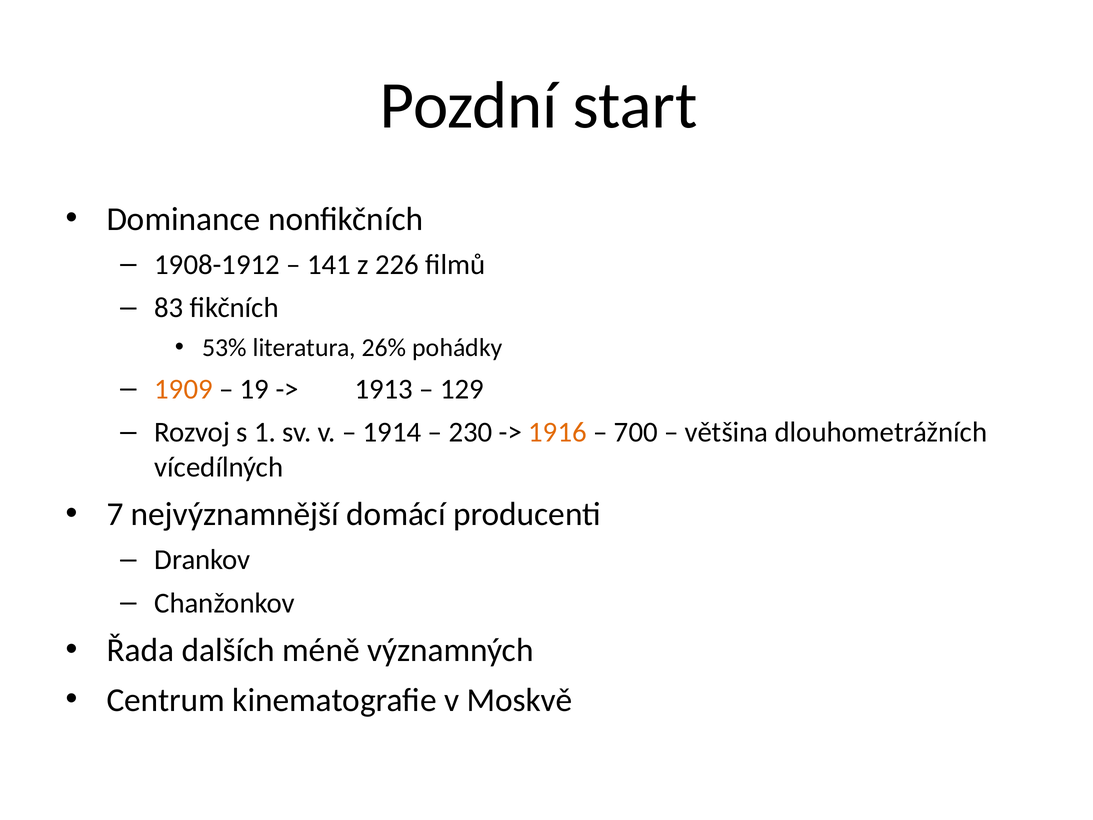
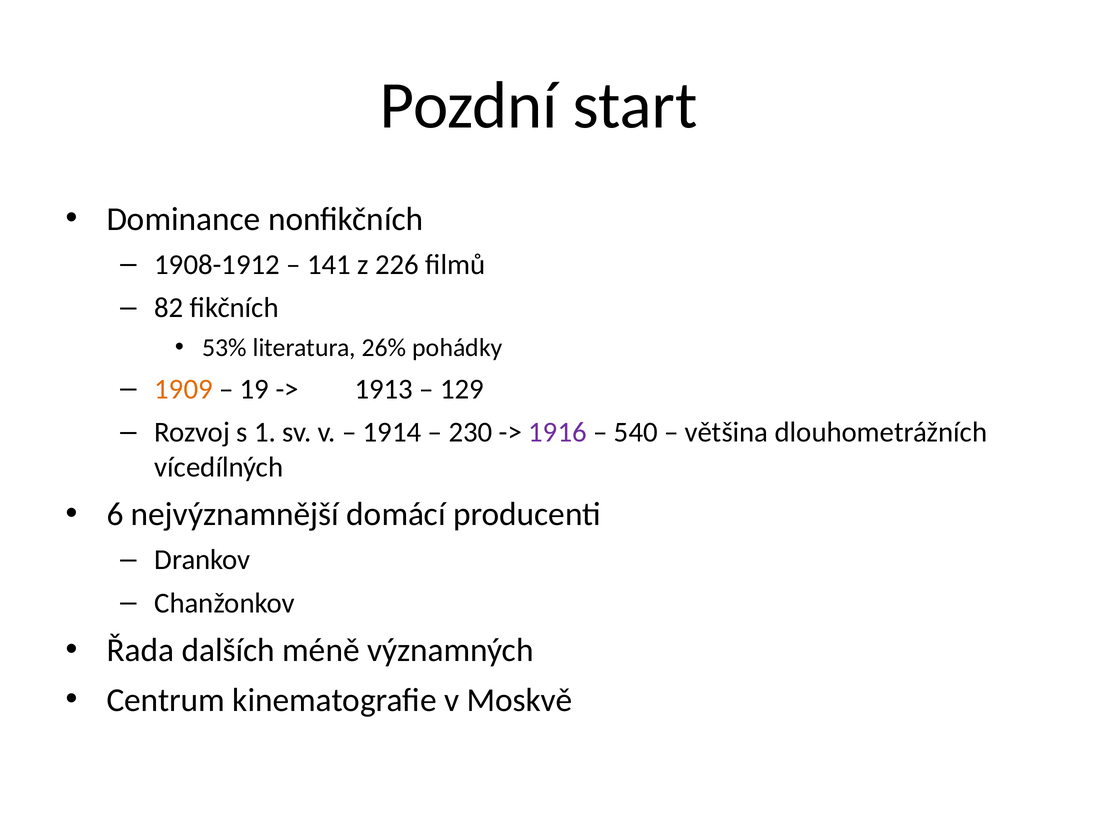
83: 83 -> 82
1916 colour: orange -> purple
700: 700 -> 540
7: 7 -> 6
